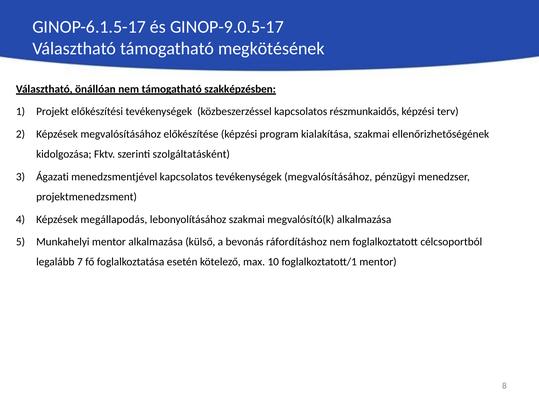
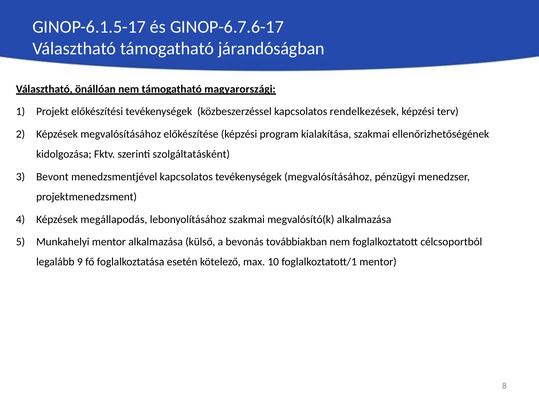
GINOP-9.0.5-17: GINOP-9.0.5-17 -> GINOP-6.7.6-17
megkötésének: megkötésének -> járandóságban
szakképzésben: szakképzésben -> magyarországi
részmunkaidős: részmunkaidős -> rendelkezések
Ágazati: Ágazati -> Bevont
ráfordításhoz: ráfordításhoz -> továbbiakban
7: 7 -> 9
